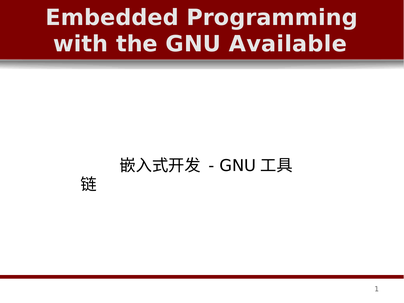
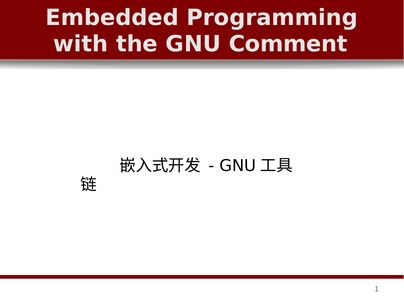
Available: Available -> Comment
